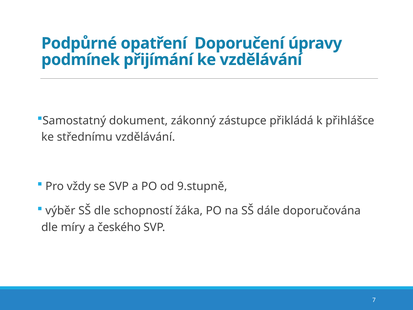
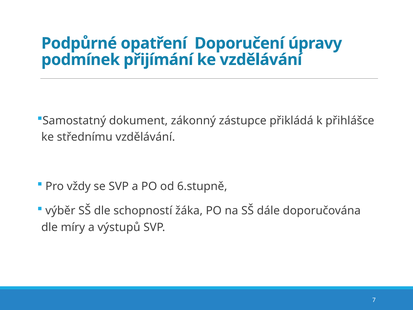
9.stupně: 9.stupně -> 6.stupně
českého: českého -> výstupů
